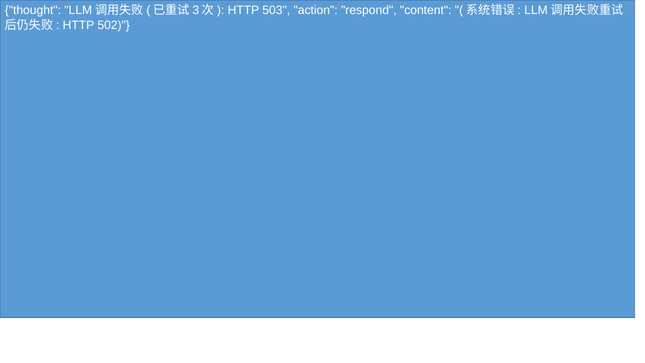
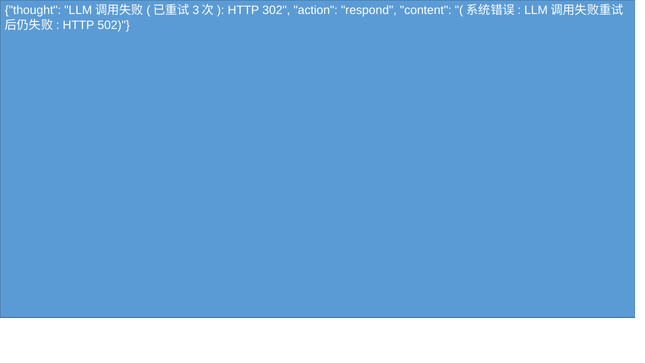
503: 503 -> 302
